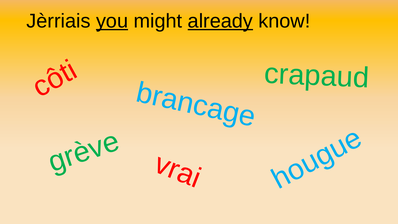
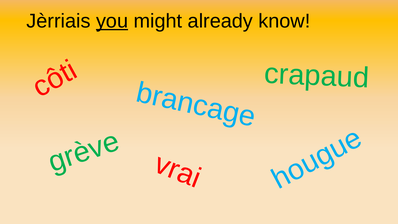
already underline: present -> none
